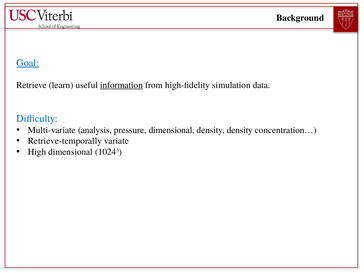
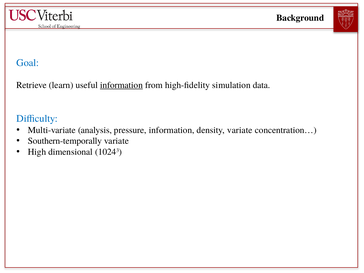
Goal underline: present -> none
pressure dimensional: dimensional -> information
density density: density -> variate
Retrieve-temporally: Retrieve-temporally -> Southern-temporally
